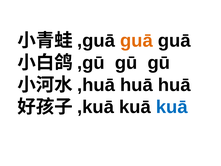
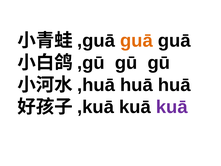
kuā at (172, 107) colour: blue -> purple
